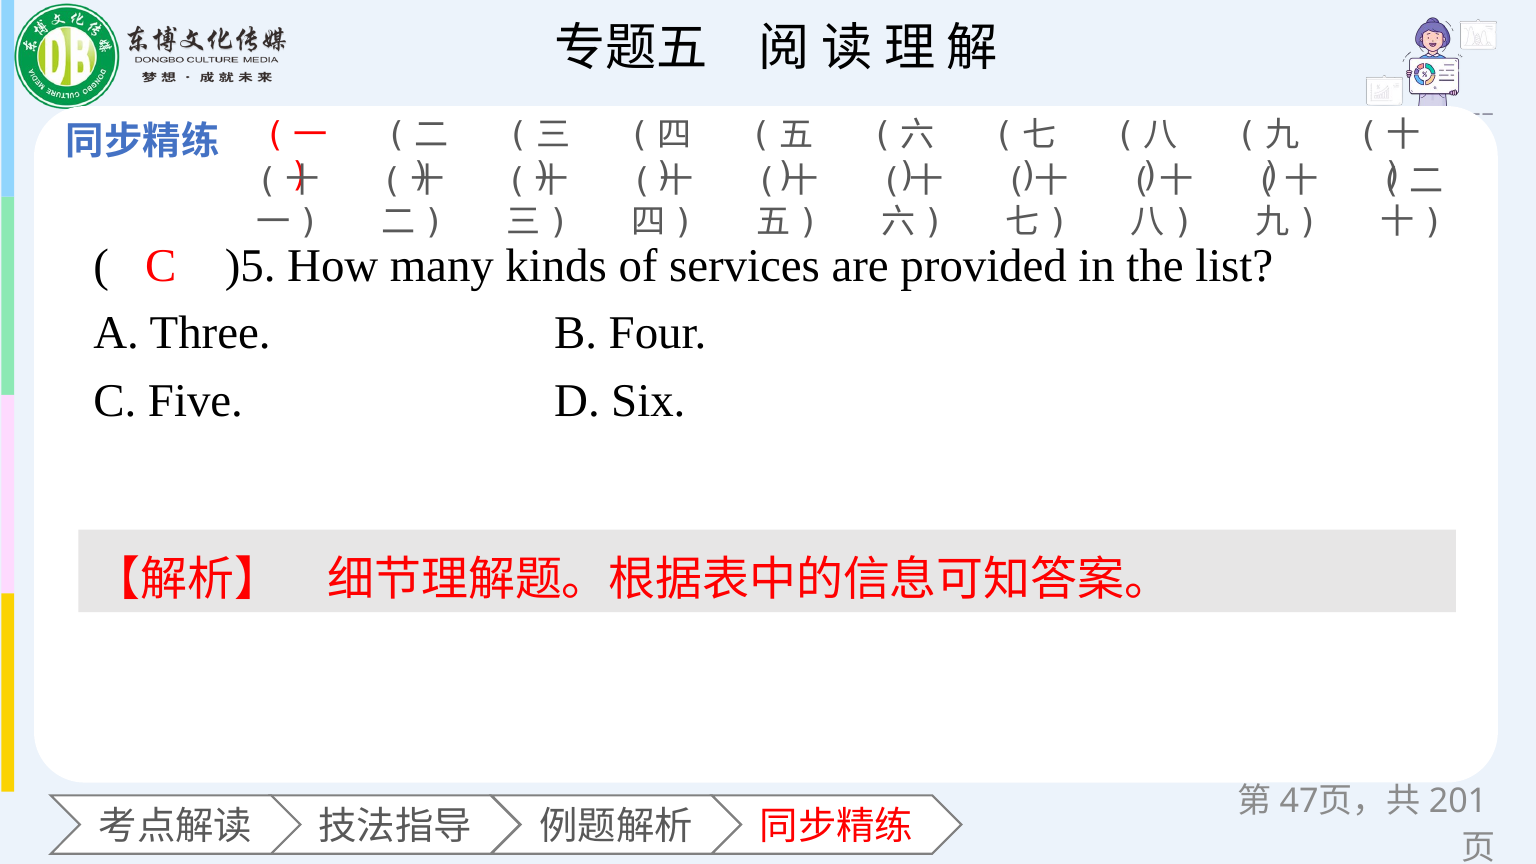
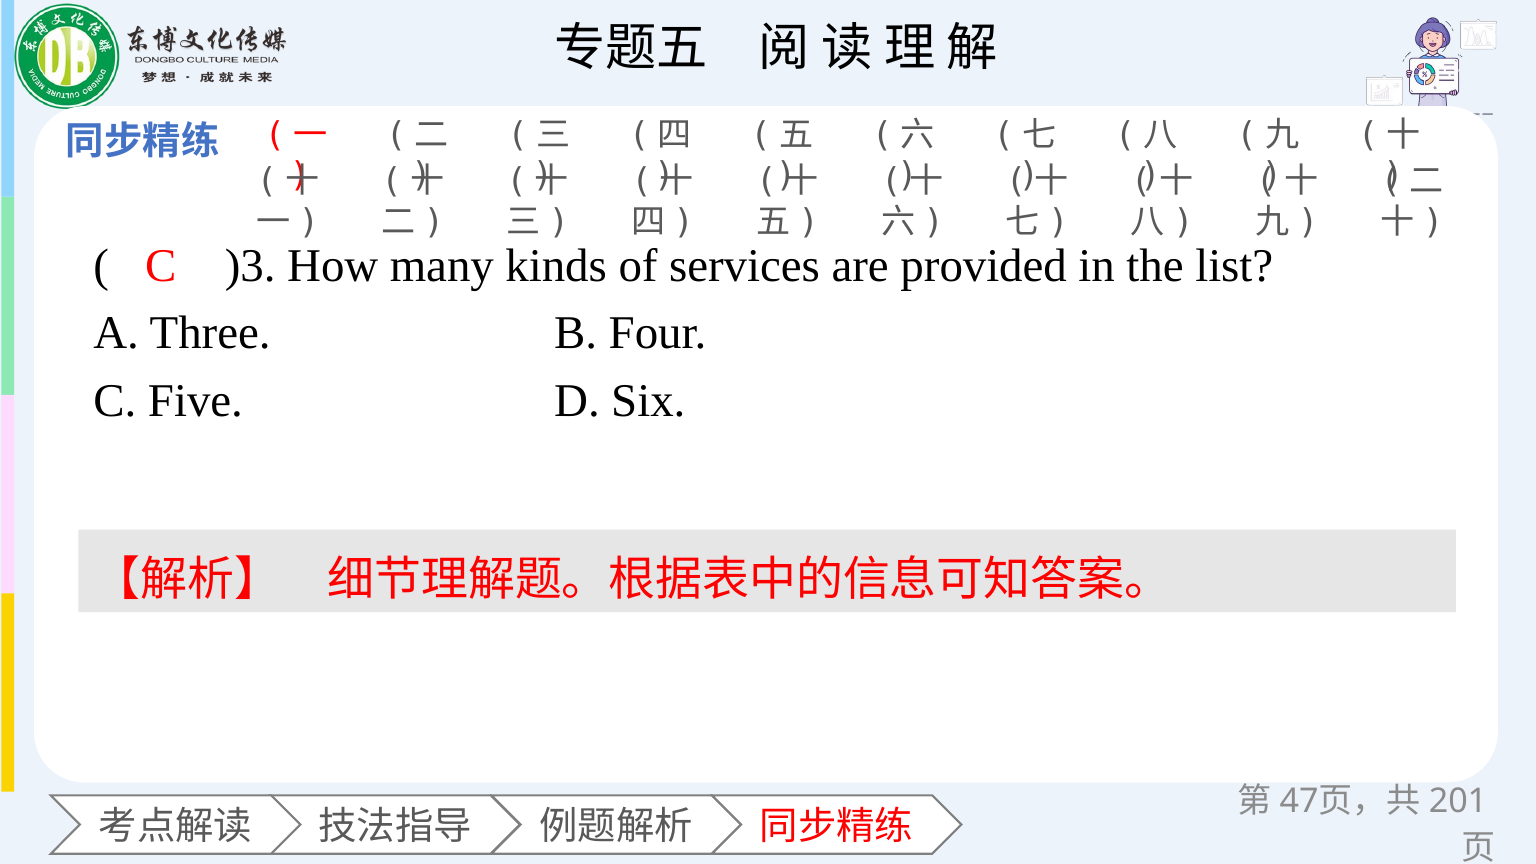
)5: )5 -> )3
